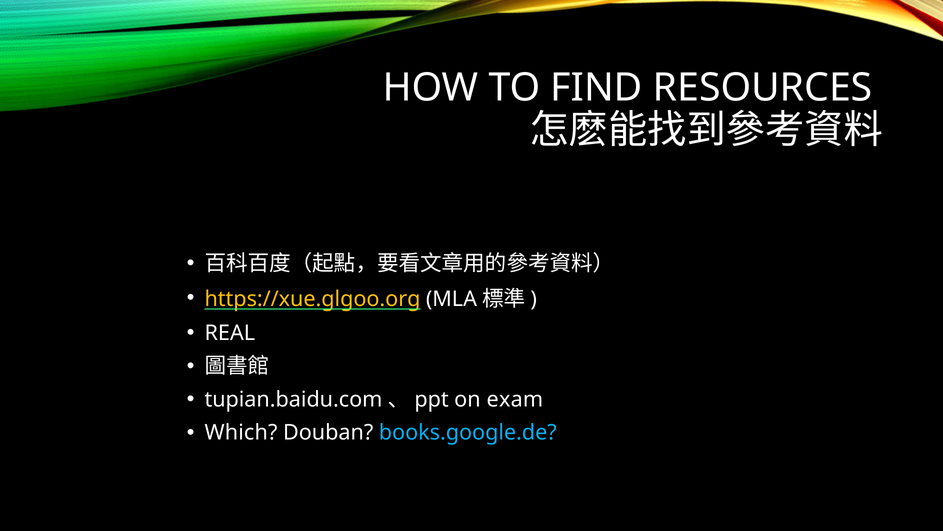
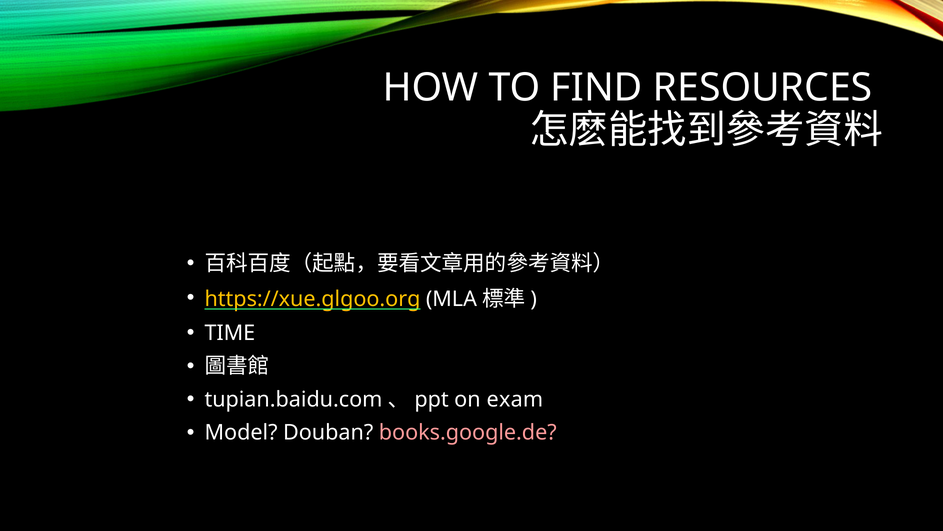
REAL: REAL -> TIME
Which: Which -> Model
books.google.de colour: light blue -> pink
